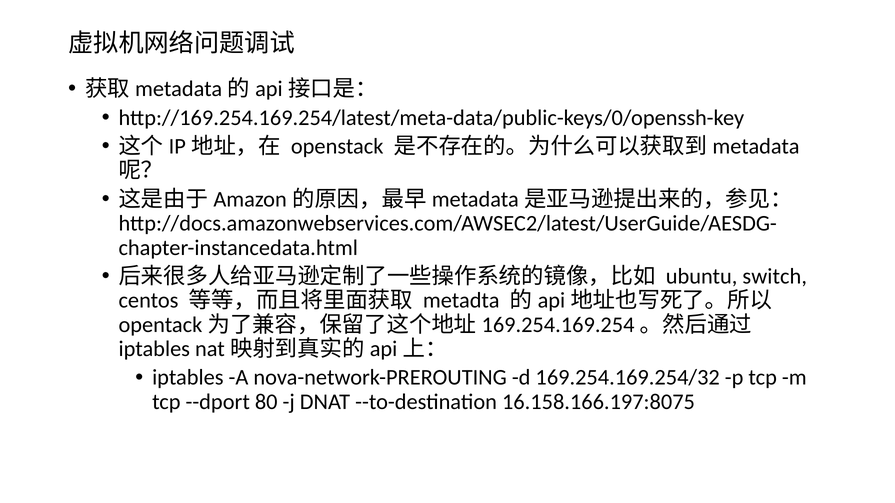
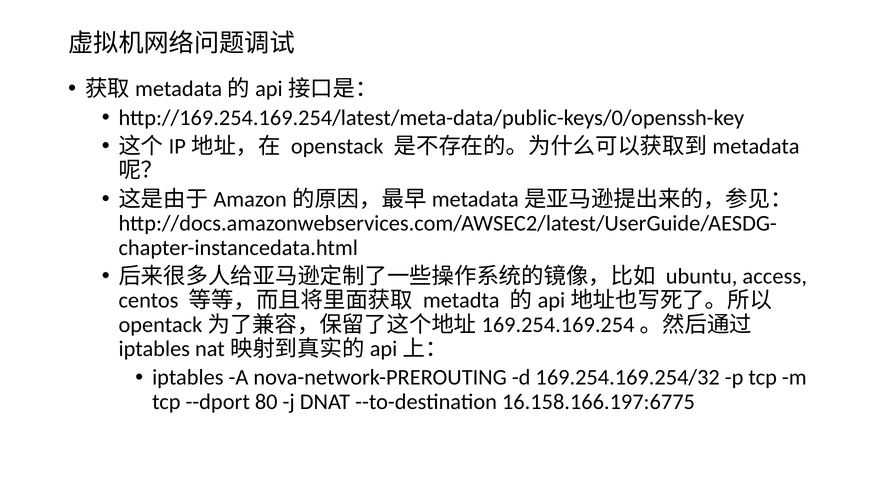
switch: switch -> access
16.158.166.197:8075: 16.158.166.197:8075 -> 16.158.166.197:6775
